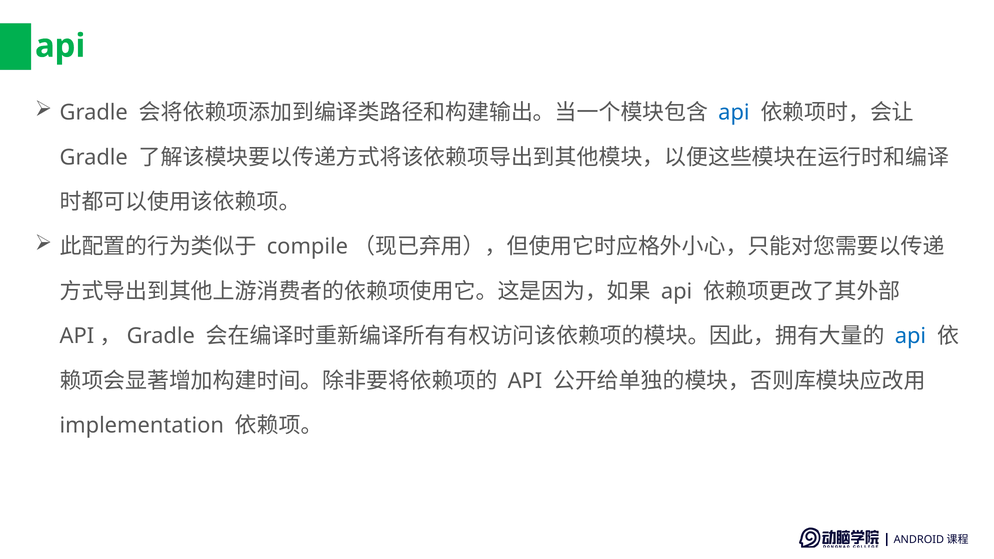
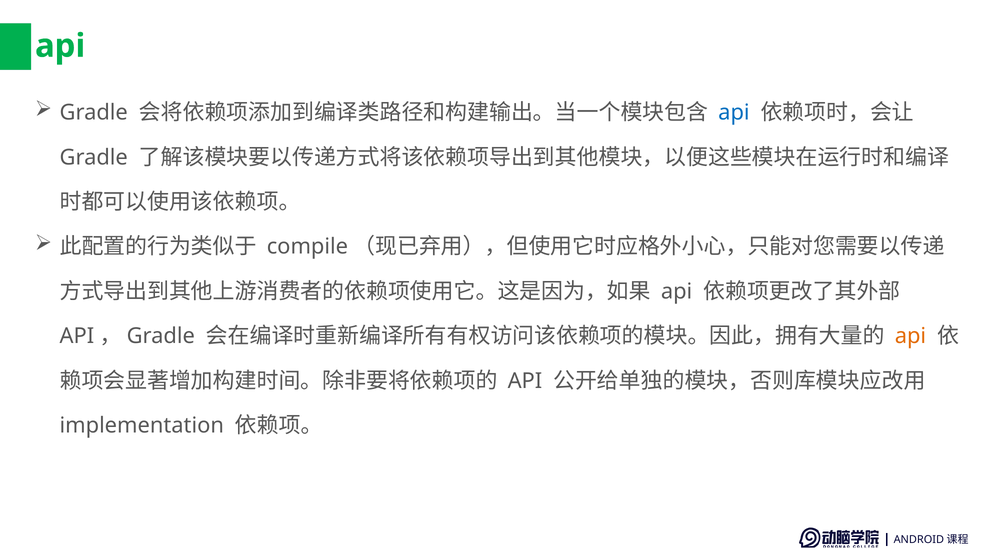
api at (910, 336) colour: blue -> orange
